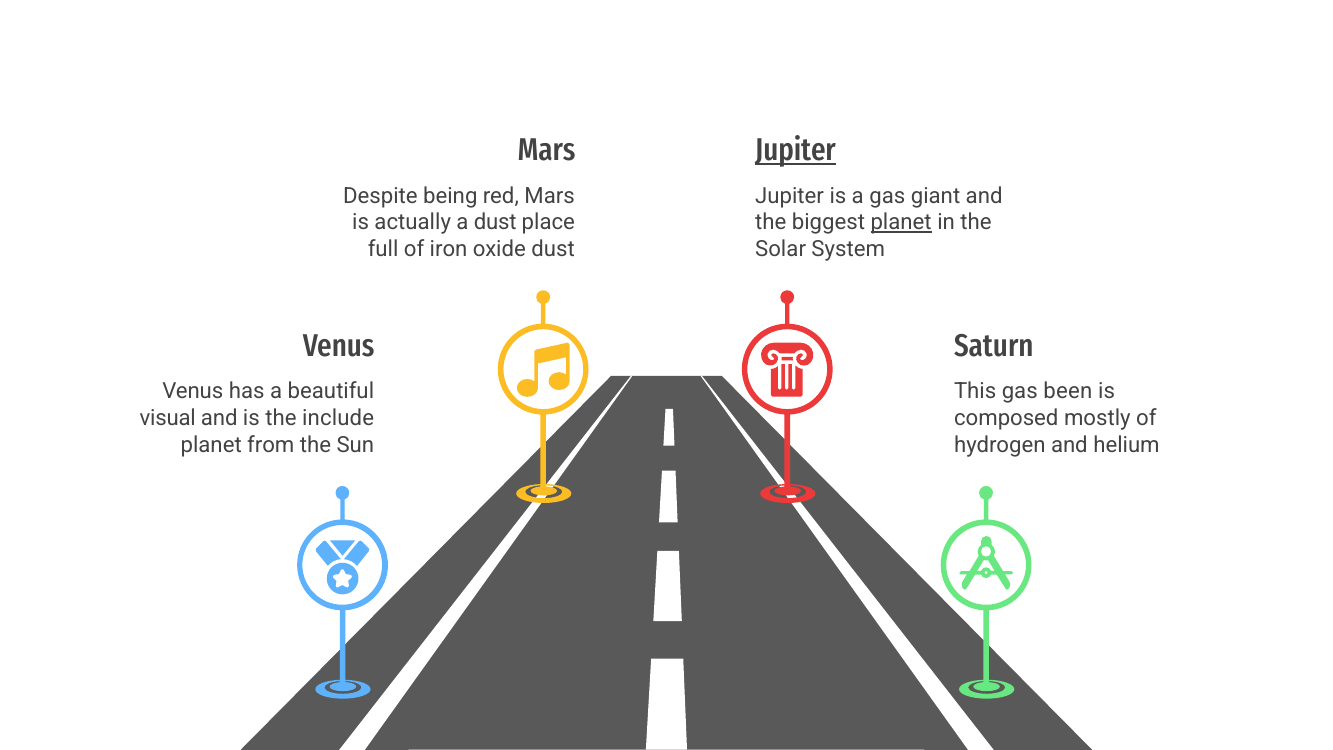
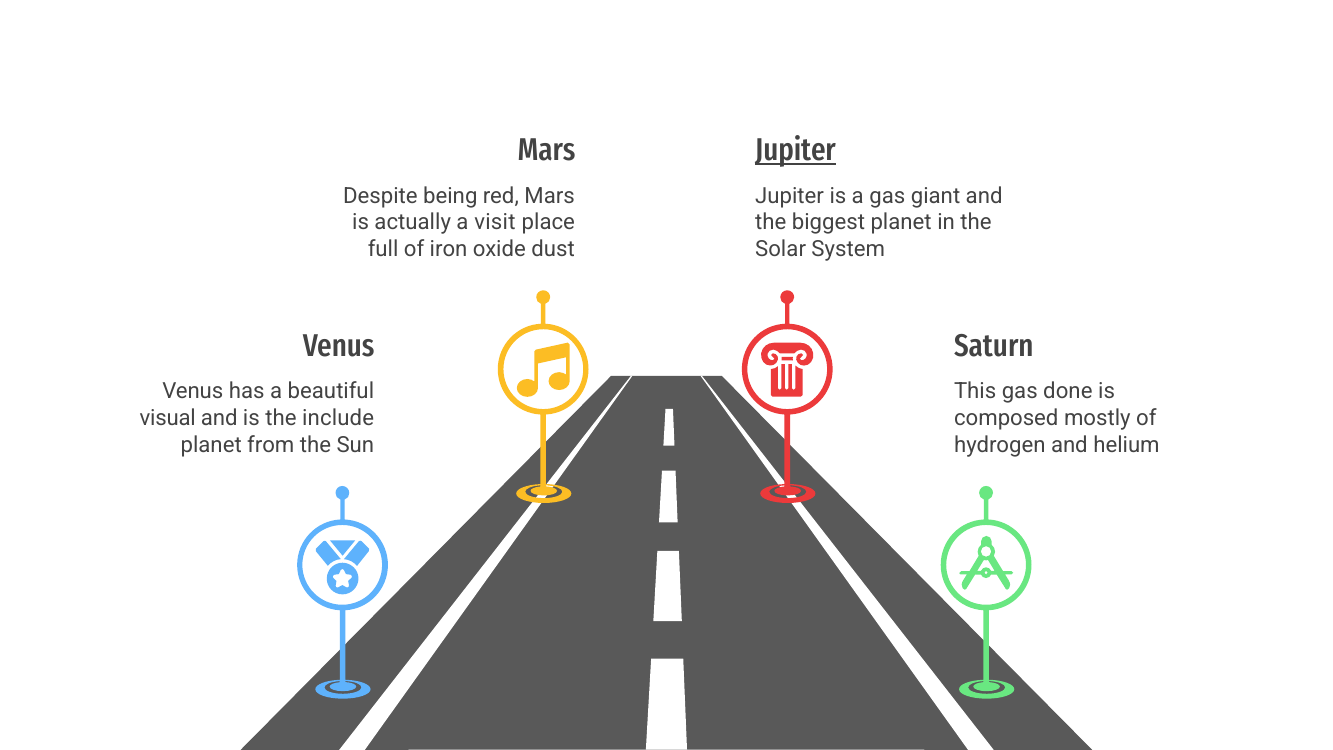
a dust: dust -> visit
planet at (901, 222) underline: present -> none
been: been -> done
